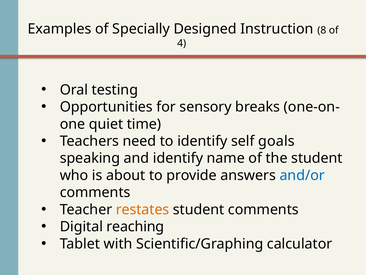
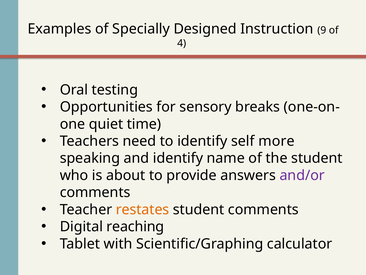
8: 8 -> 9
goals: goals -> more
and/or colour: blue -> purple
